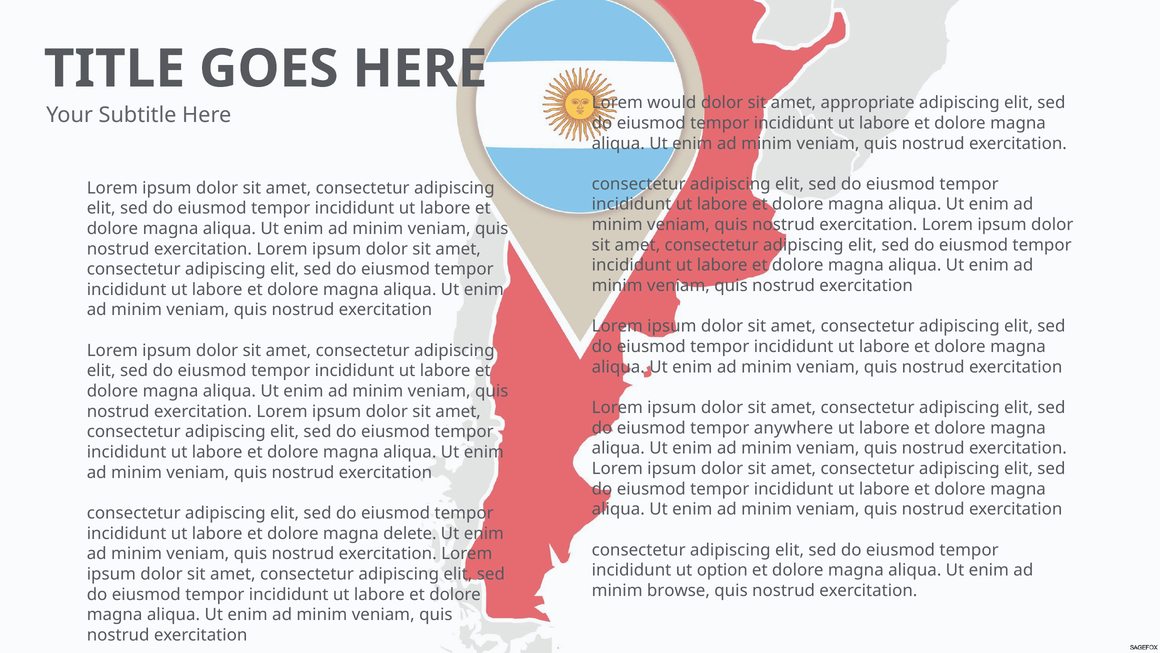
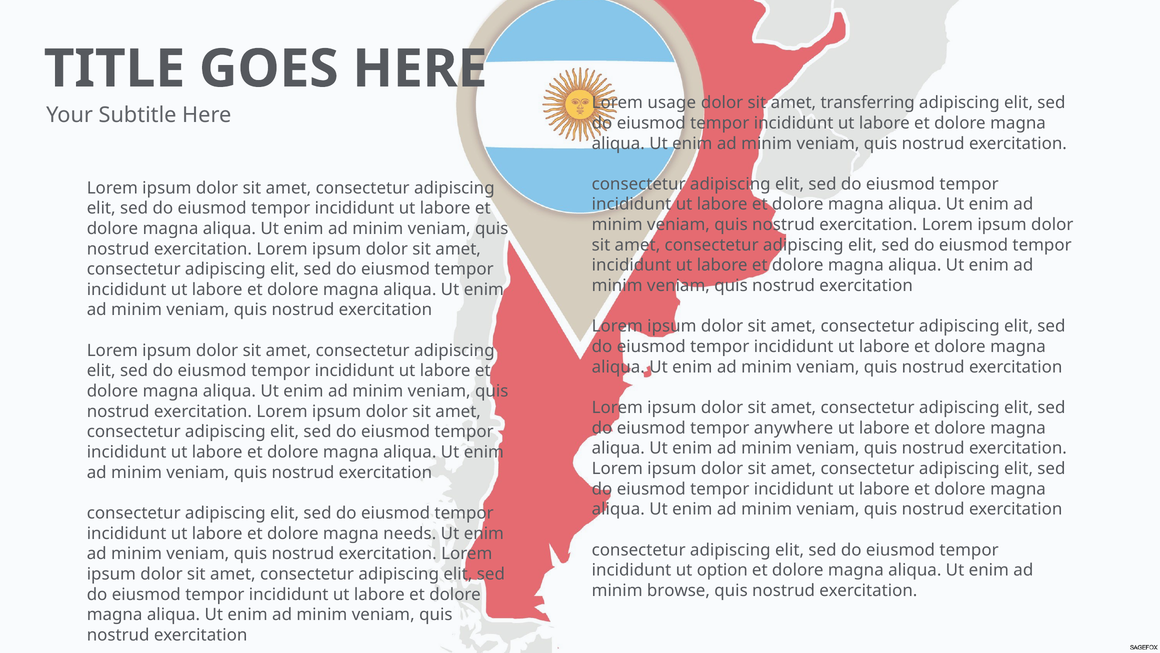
would: would -> usage
appropriate: appropriate -> transferring
delete: delete -> needs
